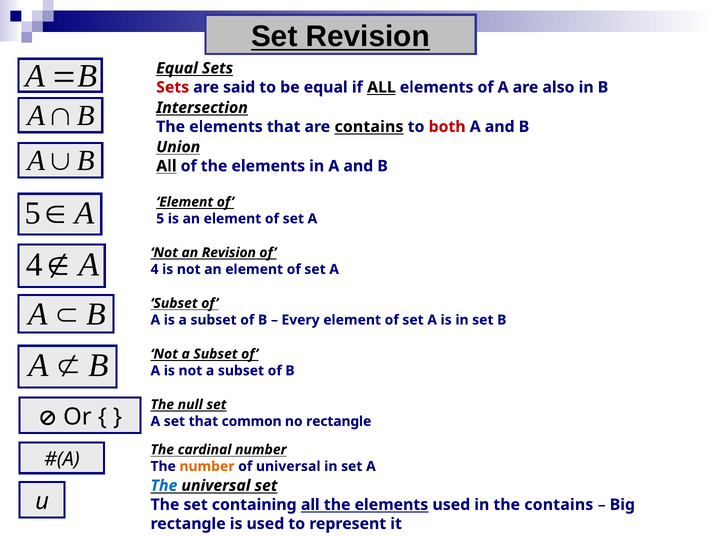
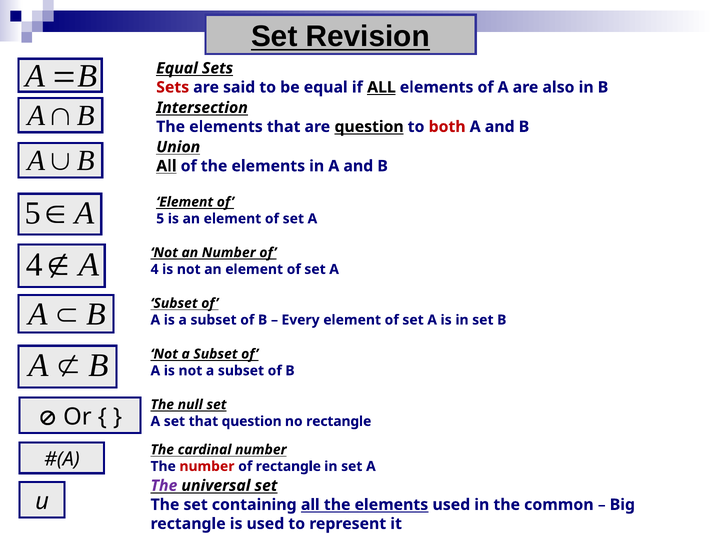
are contains: contains -> question
an Revision: Revision -> Number
that common: common -> question
number at (207, 467) colour: orange -> red
of universal: universal -> rectangle
The at (164, 486) colour: blue -> purple
the contains: contains -> common
